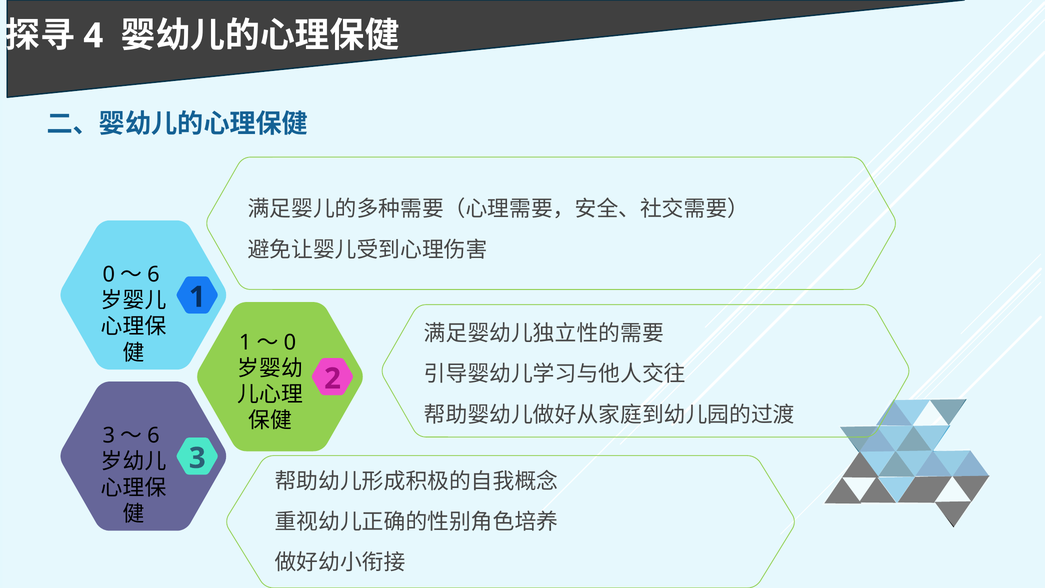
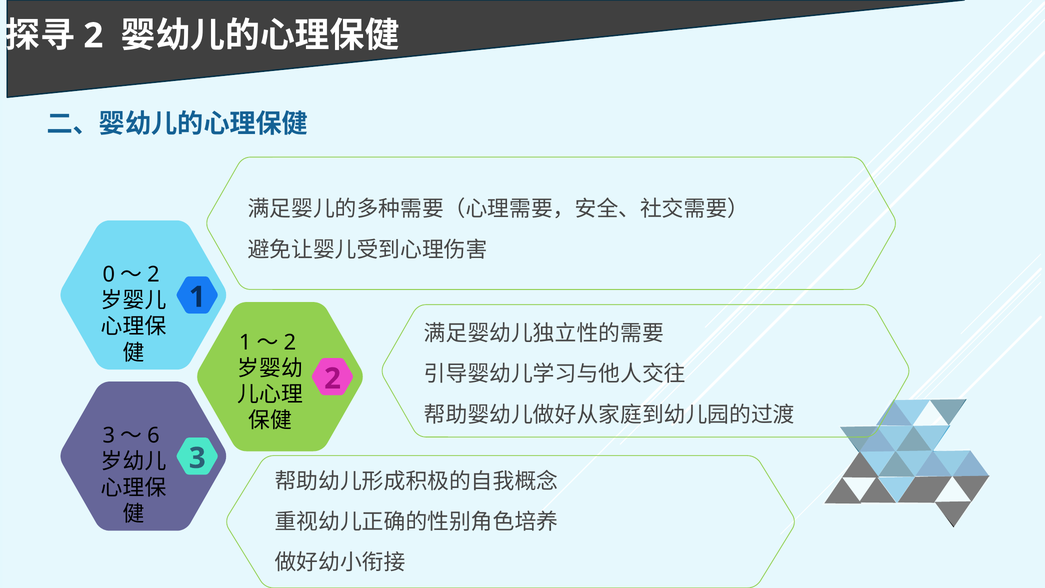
4 at (93, 36): 4 -> 2
6 at (153, 274): 6 -> 2
0 at (290, 342): 0 -> 2
